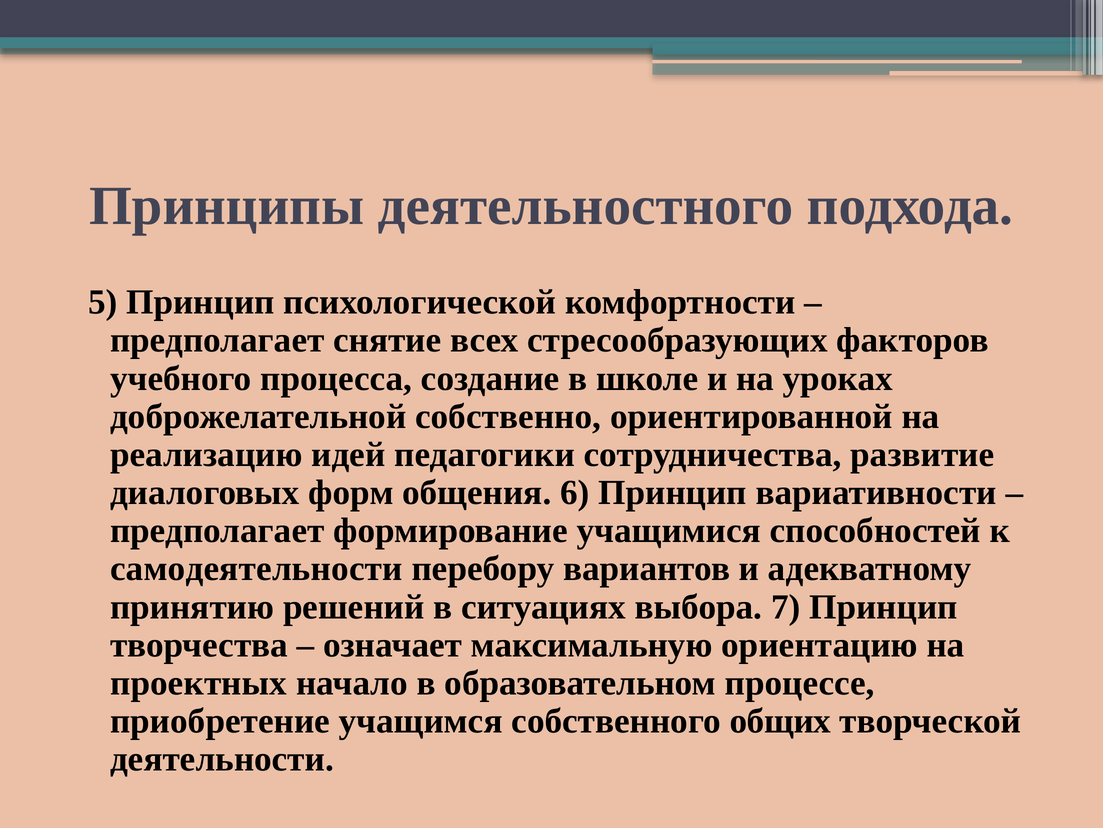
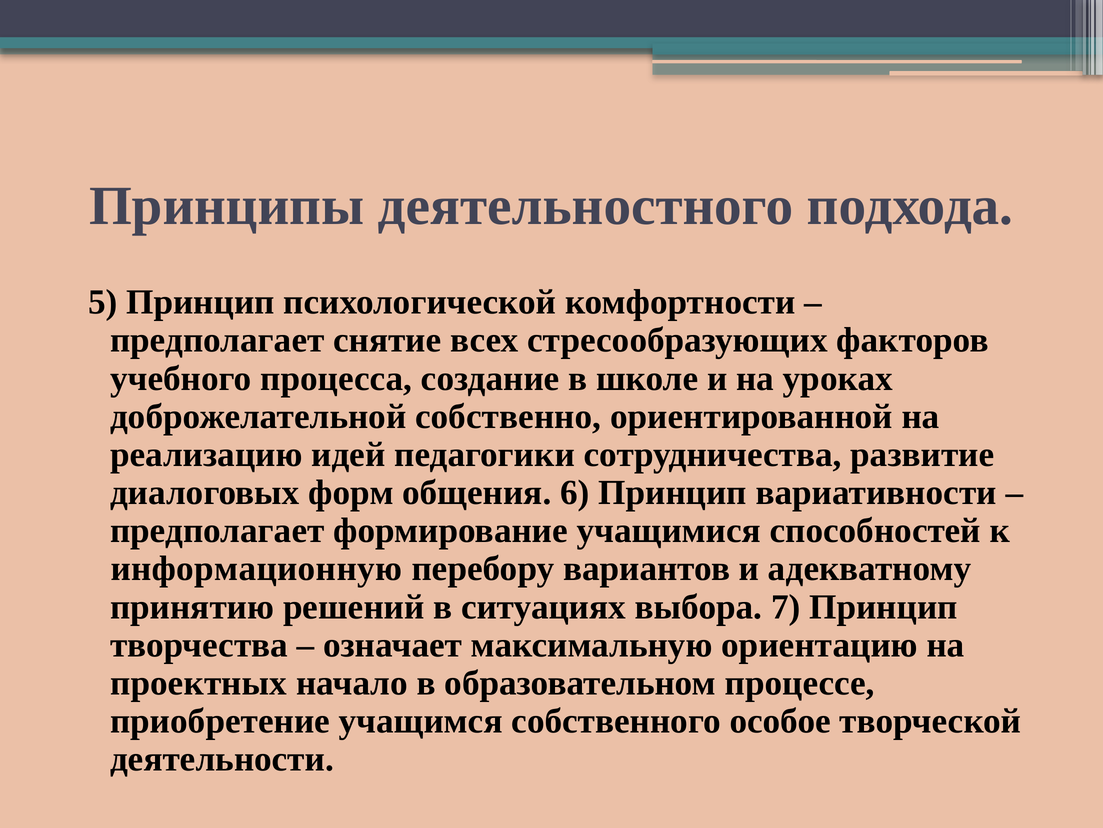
самодеятельности: самодеятельности -> информационную
общих: общих -> особое
